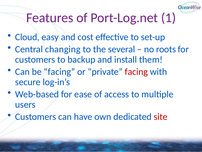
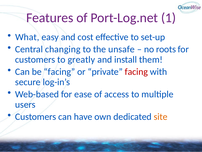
Cloud: Cloud -> What
several: several -> unsafe
backup: backup -> greatly
site colour: red -> orange
